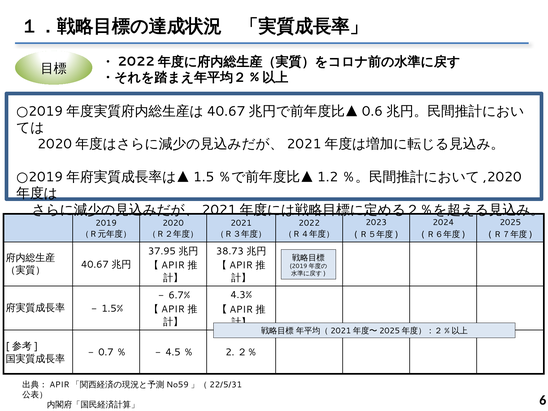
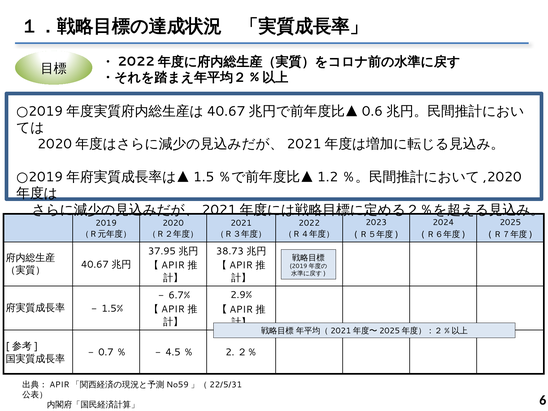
4.3%: 4.3% -> 2.9%
